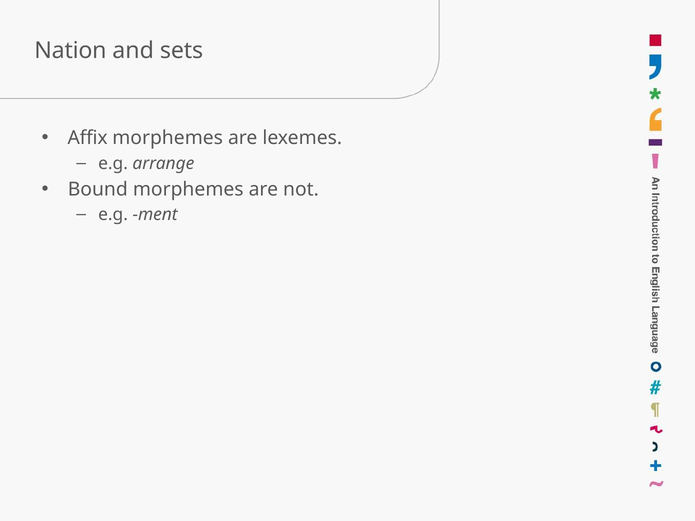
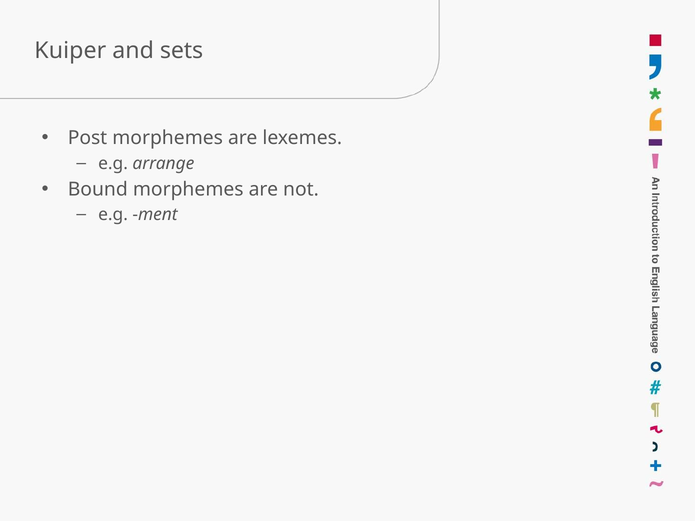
Nation: Nation -> Kuiper
Affix: Affix -> Post
